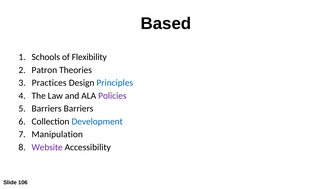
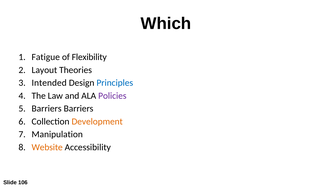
Based: Based -> Which
Schools: Schools -> Fatigue
Patron: Patron -> Layout
Practices: Practices -> Intended
Development colour: blue -> orange
Website colour: purple -> orange
